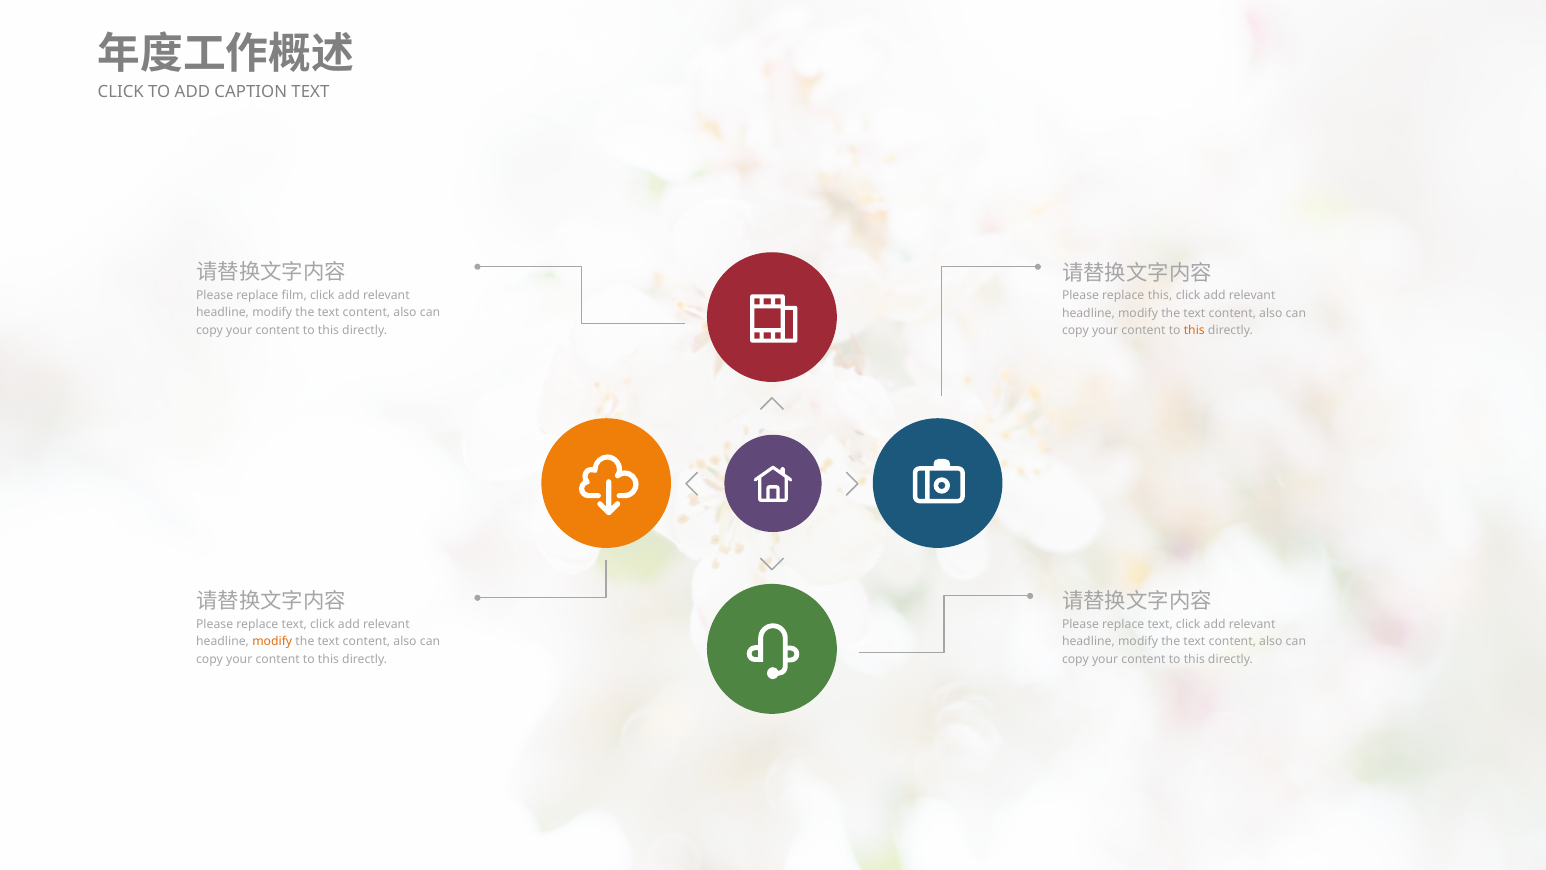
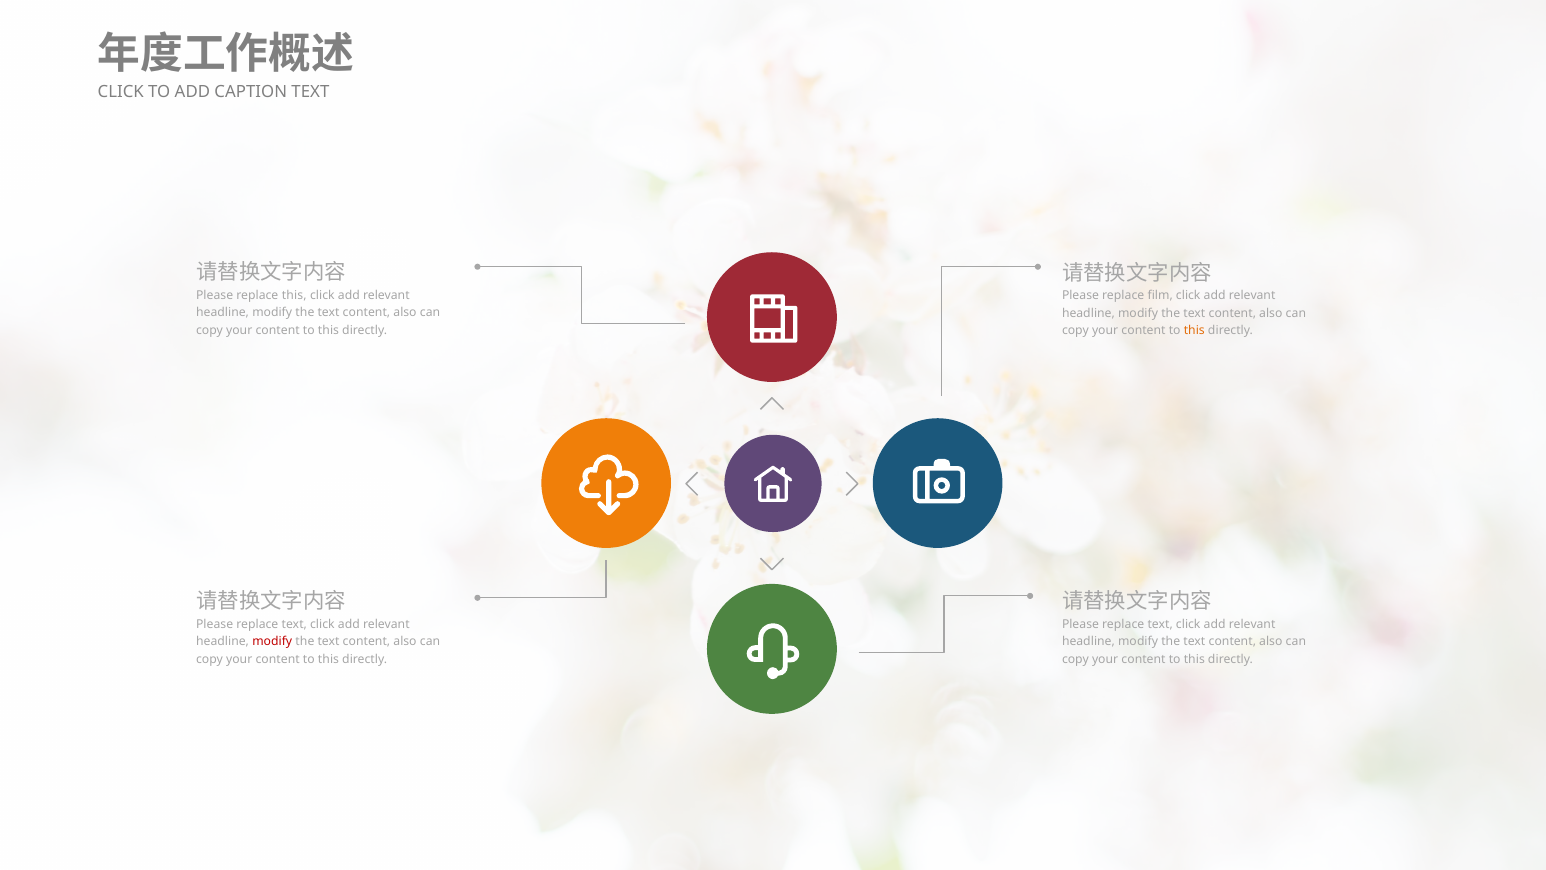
replace film: film -> this
replace this: this -> film
modify at (272, 641) colour: orange -> red
